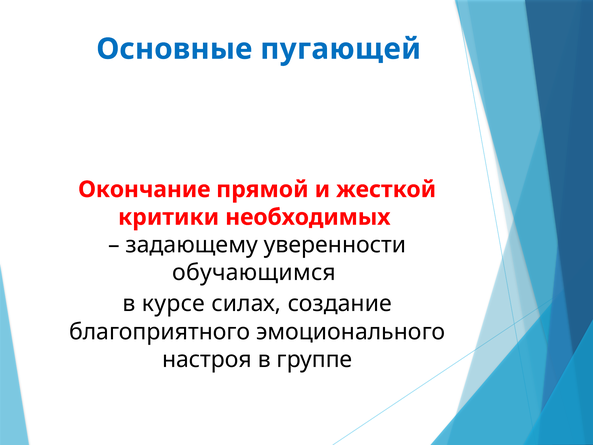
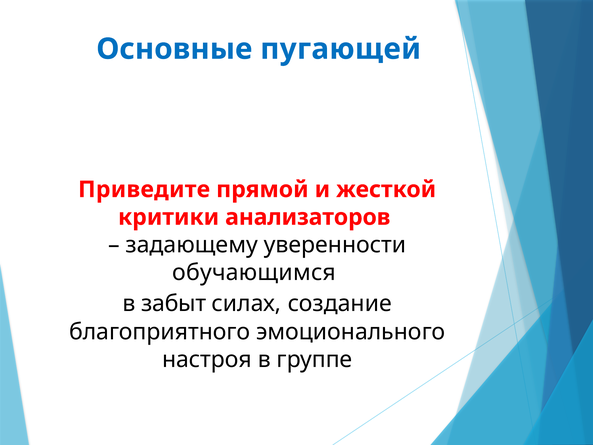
Окончание: Окончание -> Приведите
необходимых: необходимых -> анализаторов
курсе: курсе -> забыт
